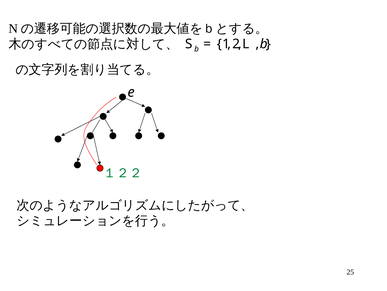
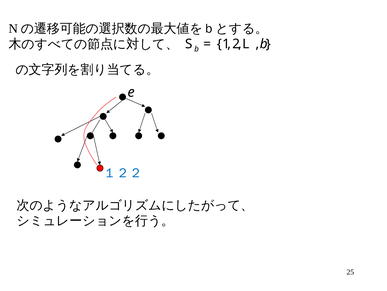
１２２ colour: green -> blue
